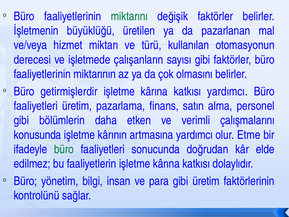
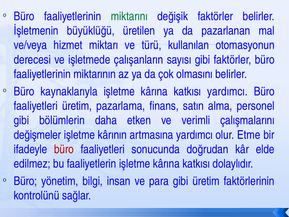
getirmişlerdir: getirmişlerdir -> kaynaklarıyla
konusunda: konusunda -> değişmeler
büro at (64, 149) colour: green -> red
